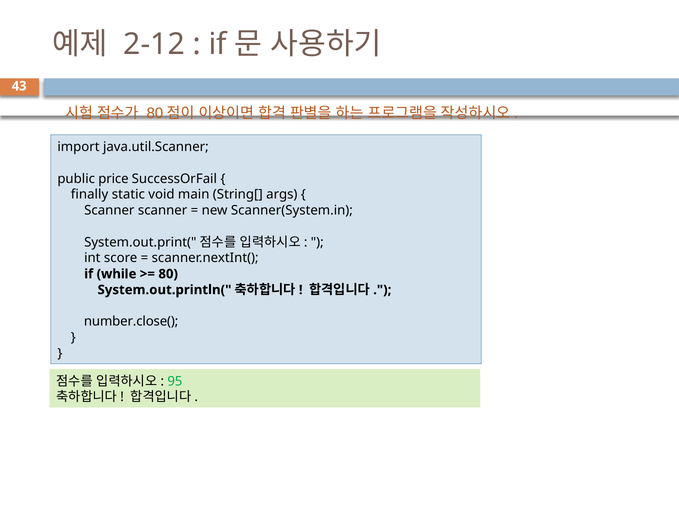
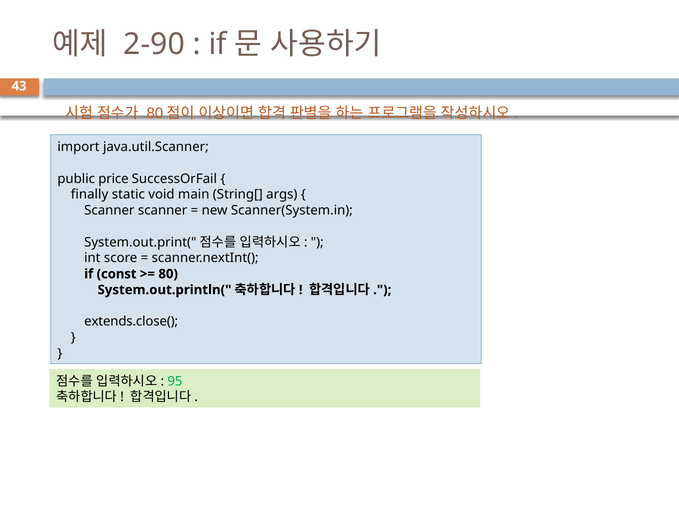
2-12: 2-12 -> 2-90
while: while -> const
number.close(: number.close( -> extends.close(
